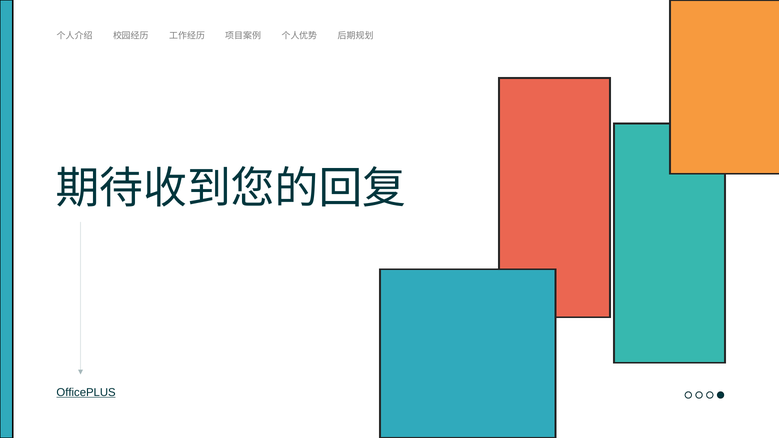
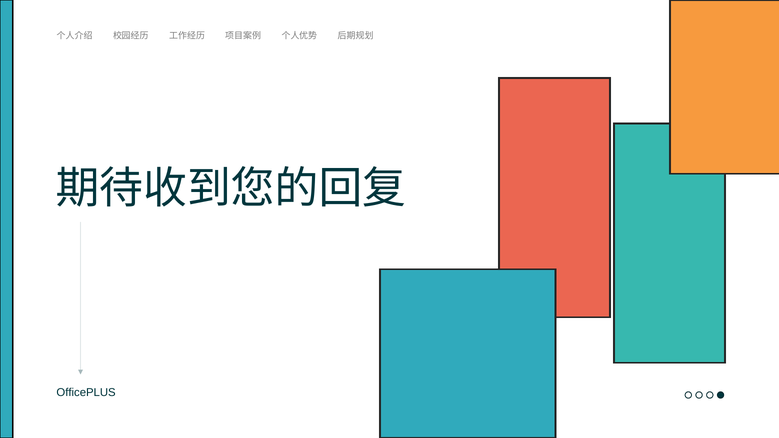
OfficePLUS underline: present -> none
